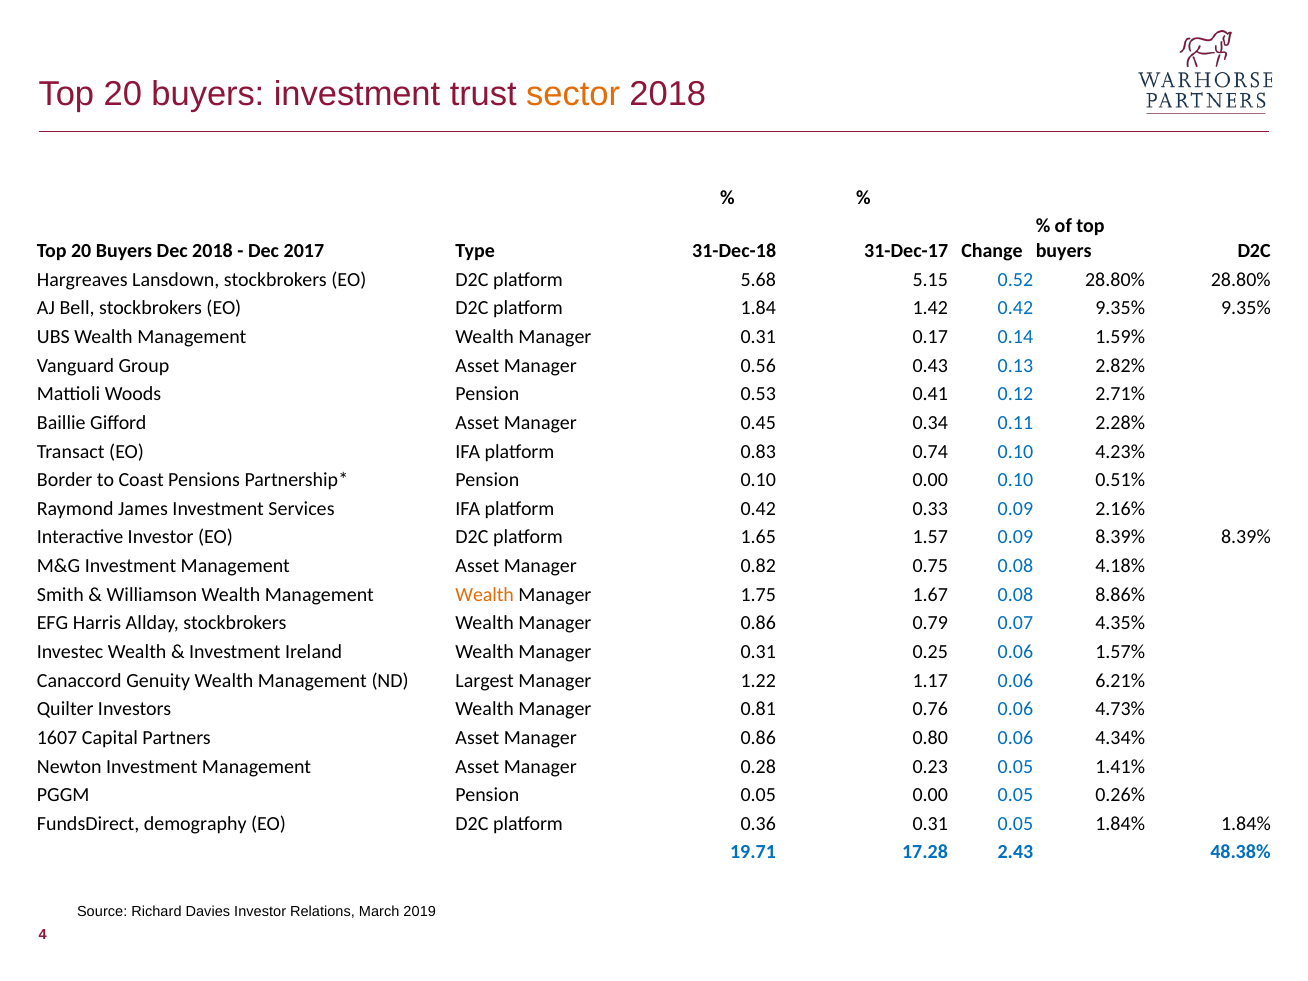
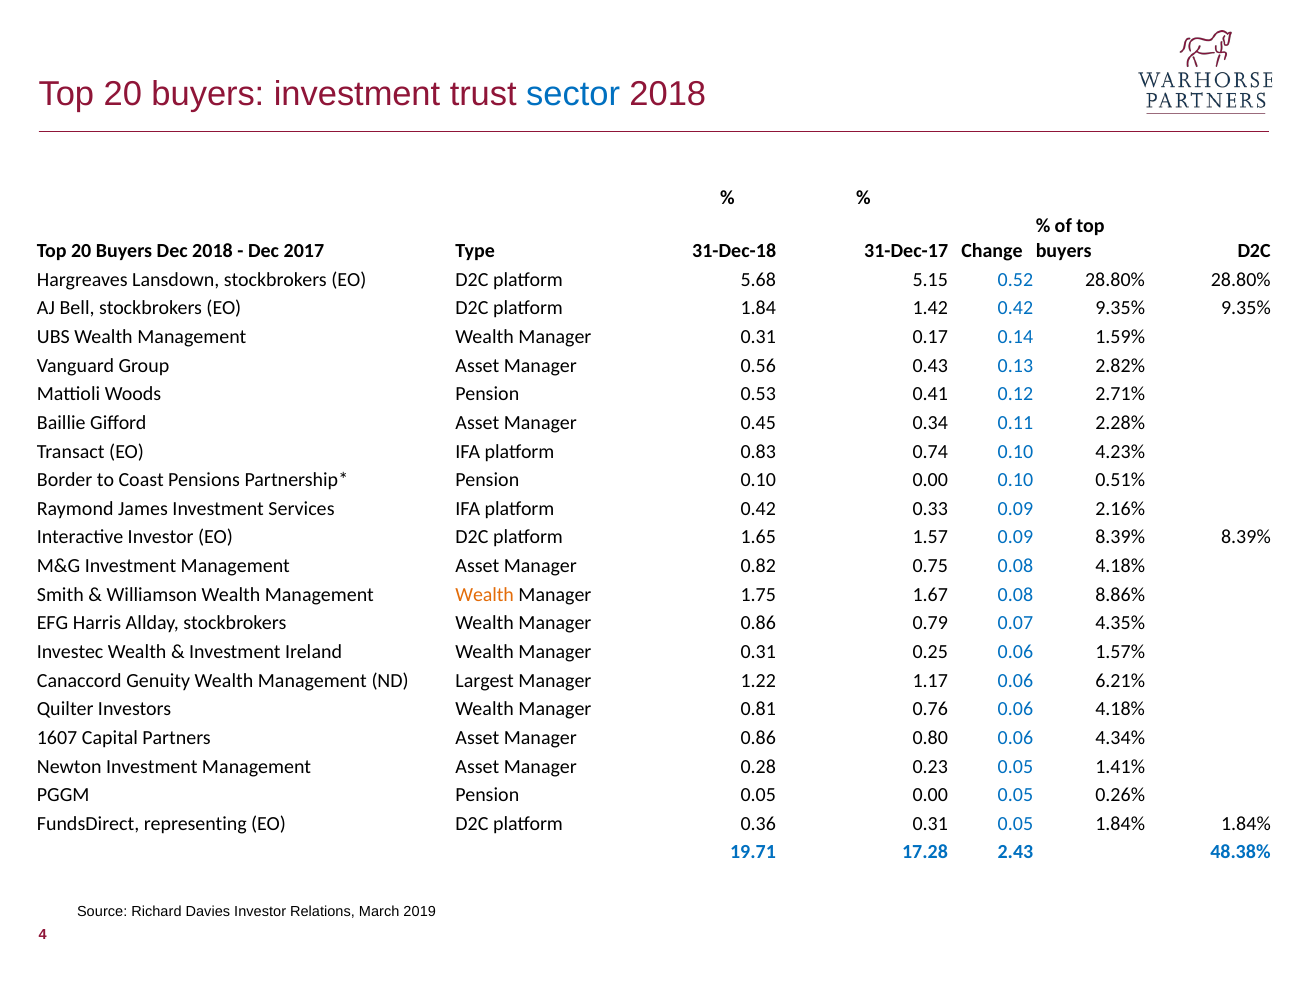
sector colour: orange -> blue
0.06 4.73%: 4.73% -> 4.18%
demography: demography -> representing
